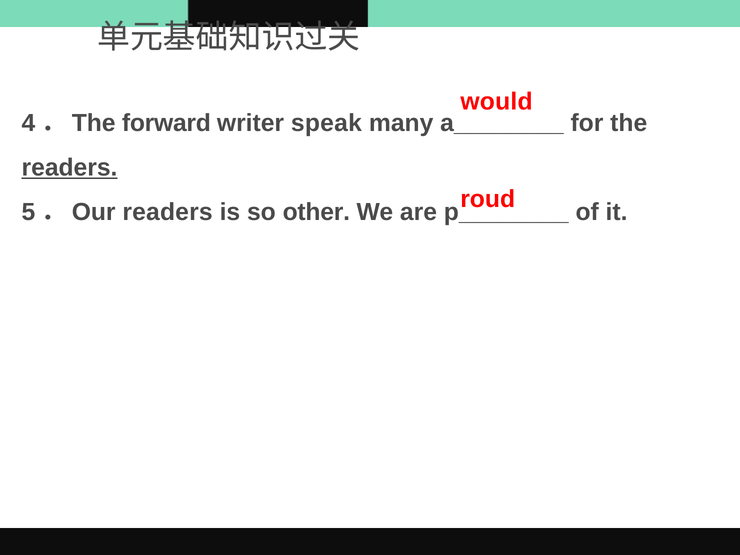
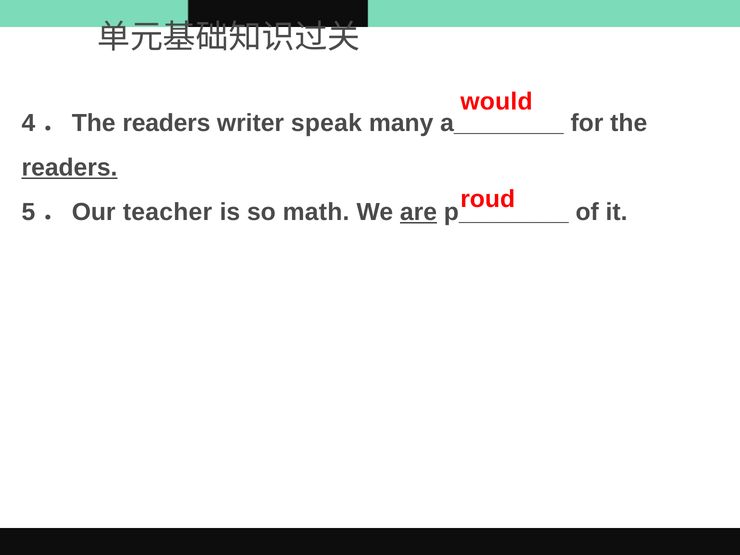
4．The forward: forward -> readers
5．Our readers: readers -> teacher
other: other -> math
are underline: none -> present
